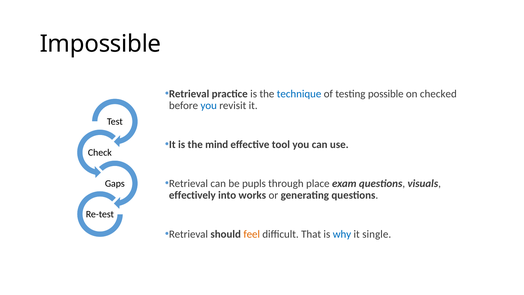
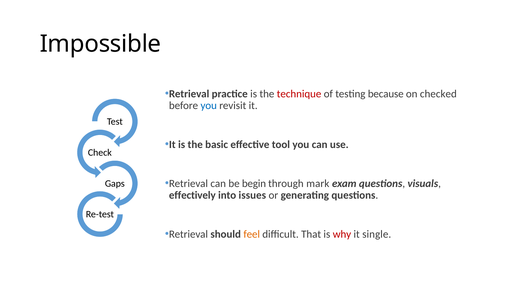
technique colour: blue -> red
possible: possible -> because
mind: mind -> basic
pupls: pupls -> begin
place: place -> mark
works: works -> issues
why colour: blue -> red
